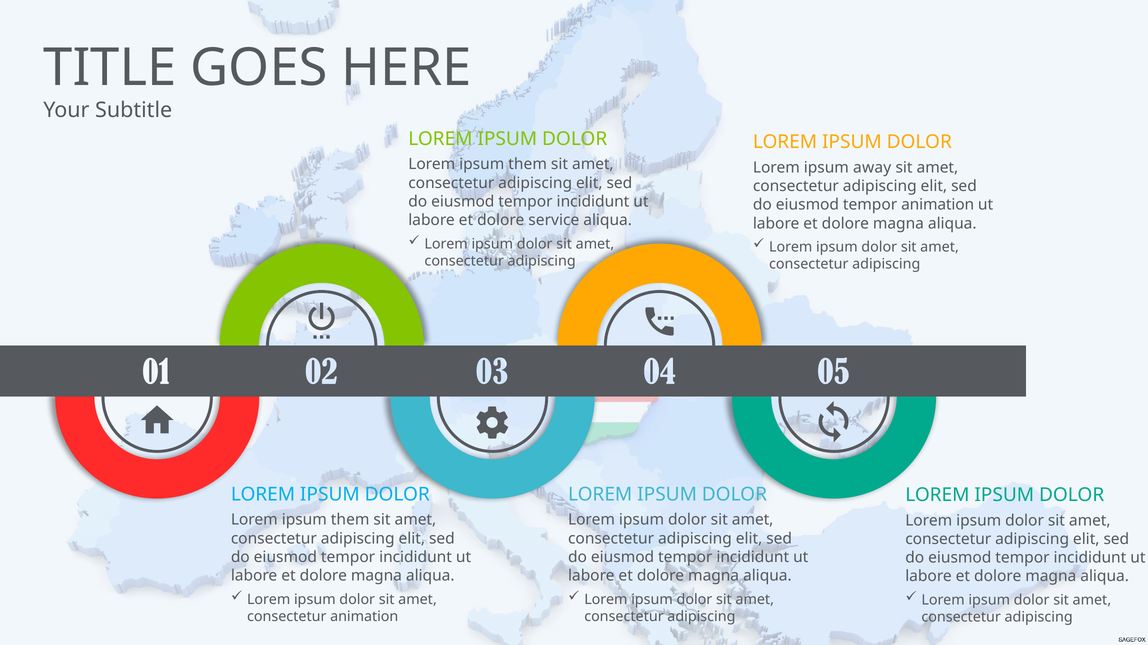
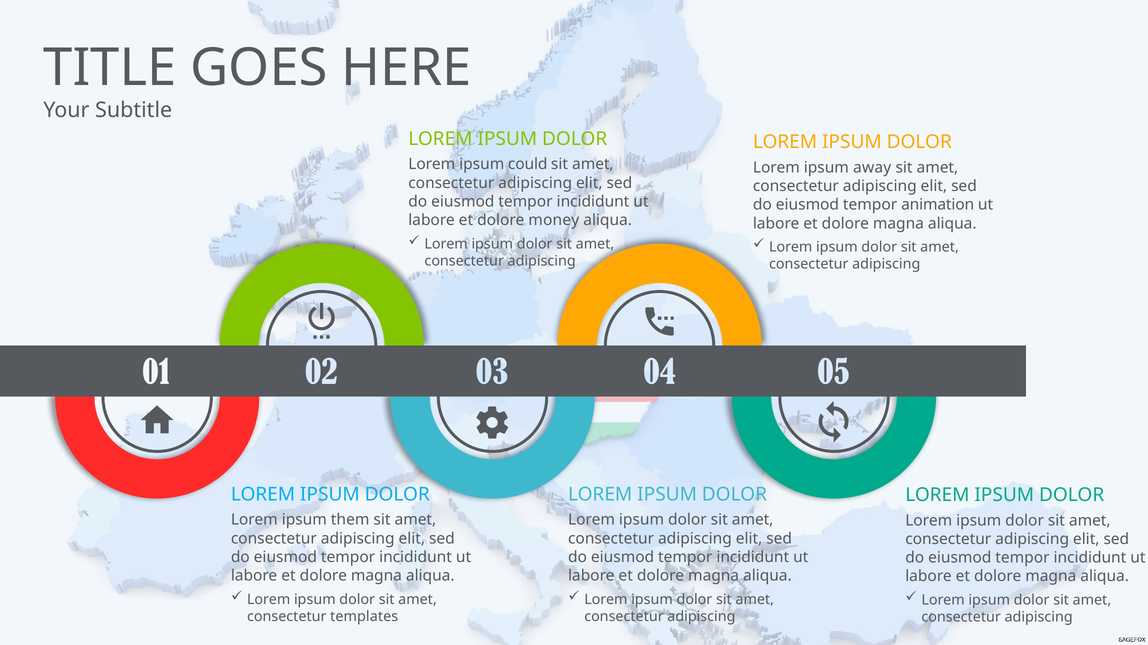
them at (528, 165): them -> could
service: service -> money
consectetur animation: animation -> templates
